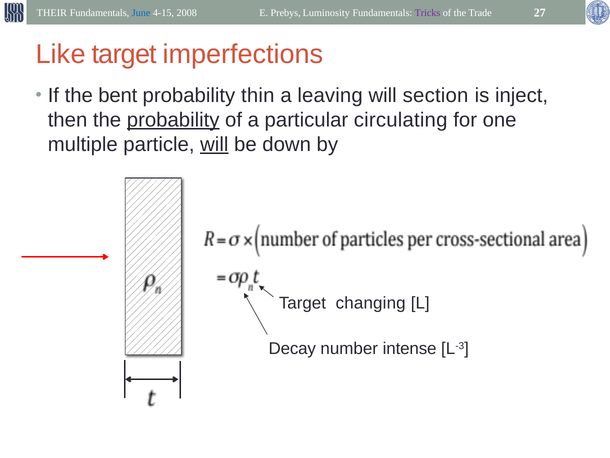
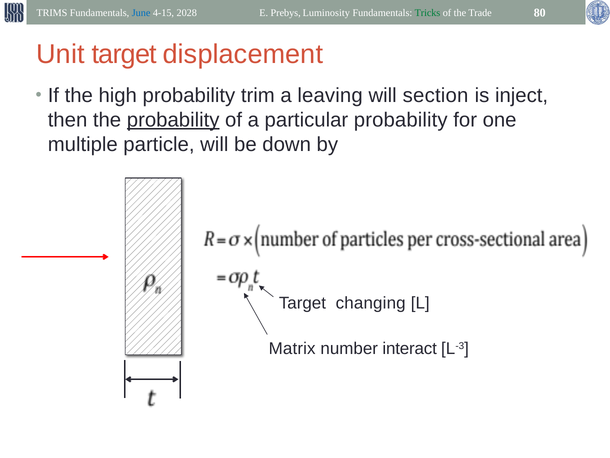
THEIR: THEIR -> TRIMS
2008: 2008 -> 2028
Tricks colour: purple -> green
27: 27 -> 80
Like: Like -> Unit
imperfections: imperfections -> displacement
bent: bent -> high
thin: thin -> trim
particular circulating: circulating -> probability
will at (214, 144) underline: present -> none
Decay: Decay -> Matrix
intense: intense -> interact
